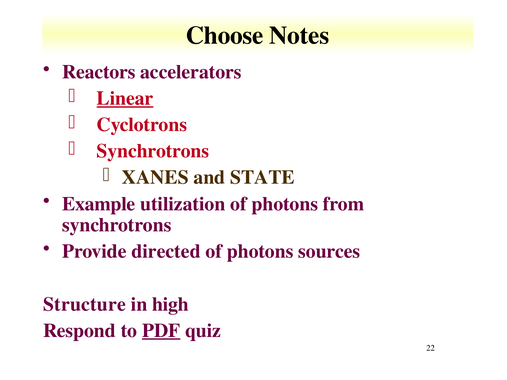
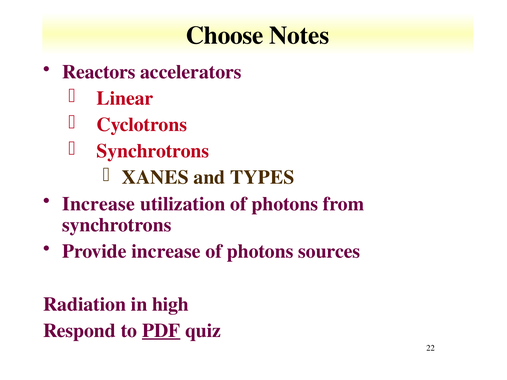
Linear underline: present -> none
STATE: STATE -> TYPES
Example at (99, 204): Example -> Increase
Provide directed: directed -> increase
Structure: Structure -> Radiation
